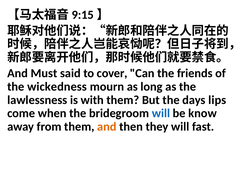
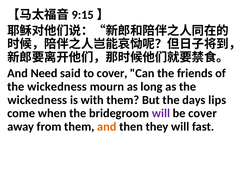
Must: Must -> Need
lawlessness at (37, 100): lawlessness -> wickedness
will at (161, 113) colour: blue -> purple
be know: know -> cover
